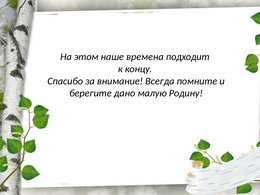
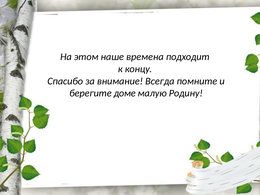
дано: дано -> доме
